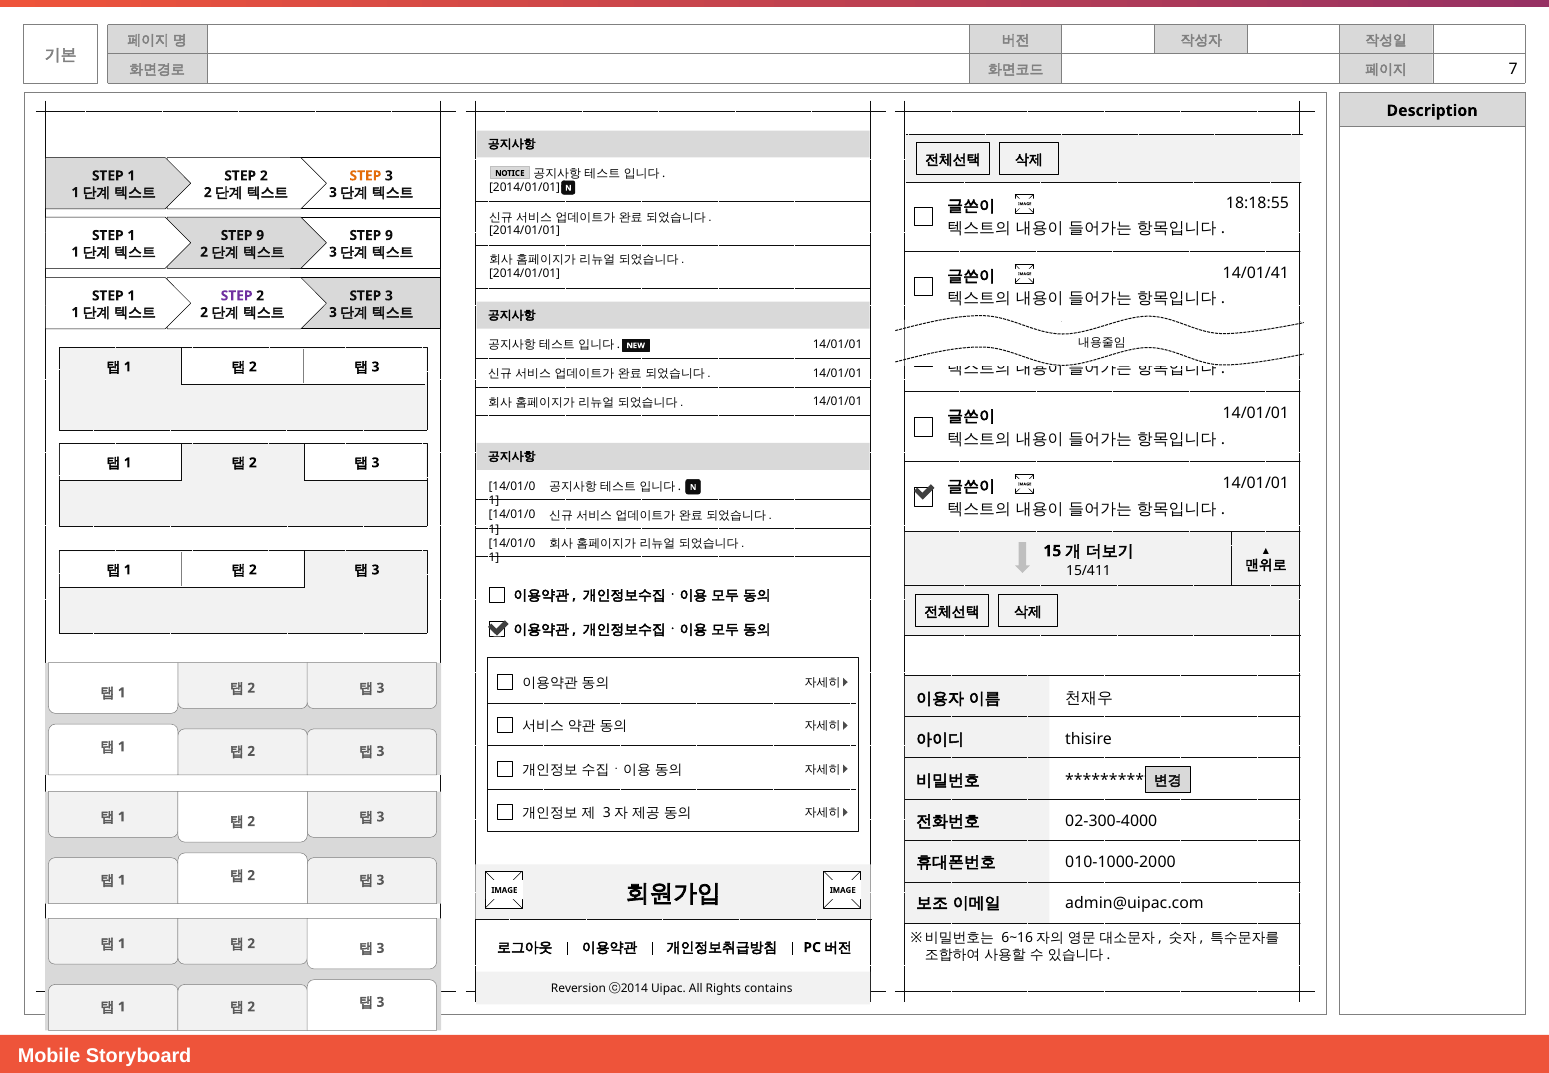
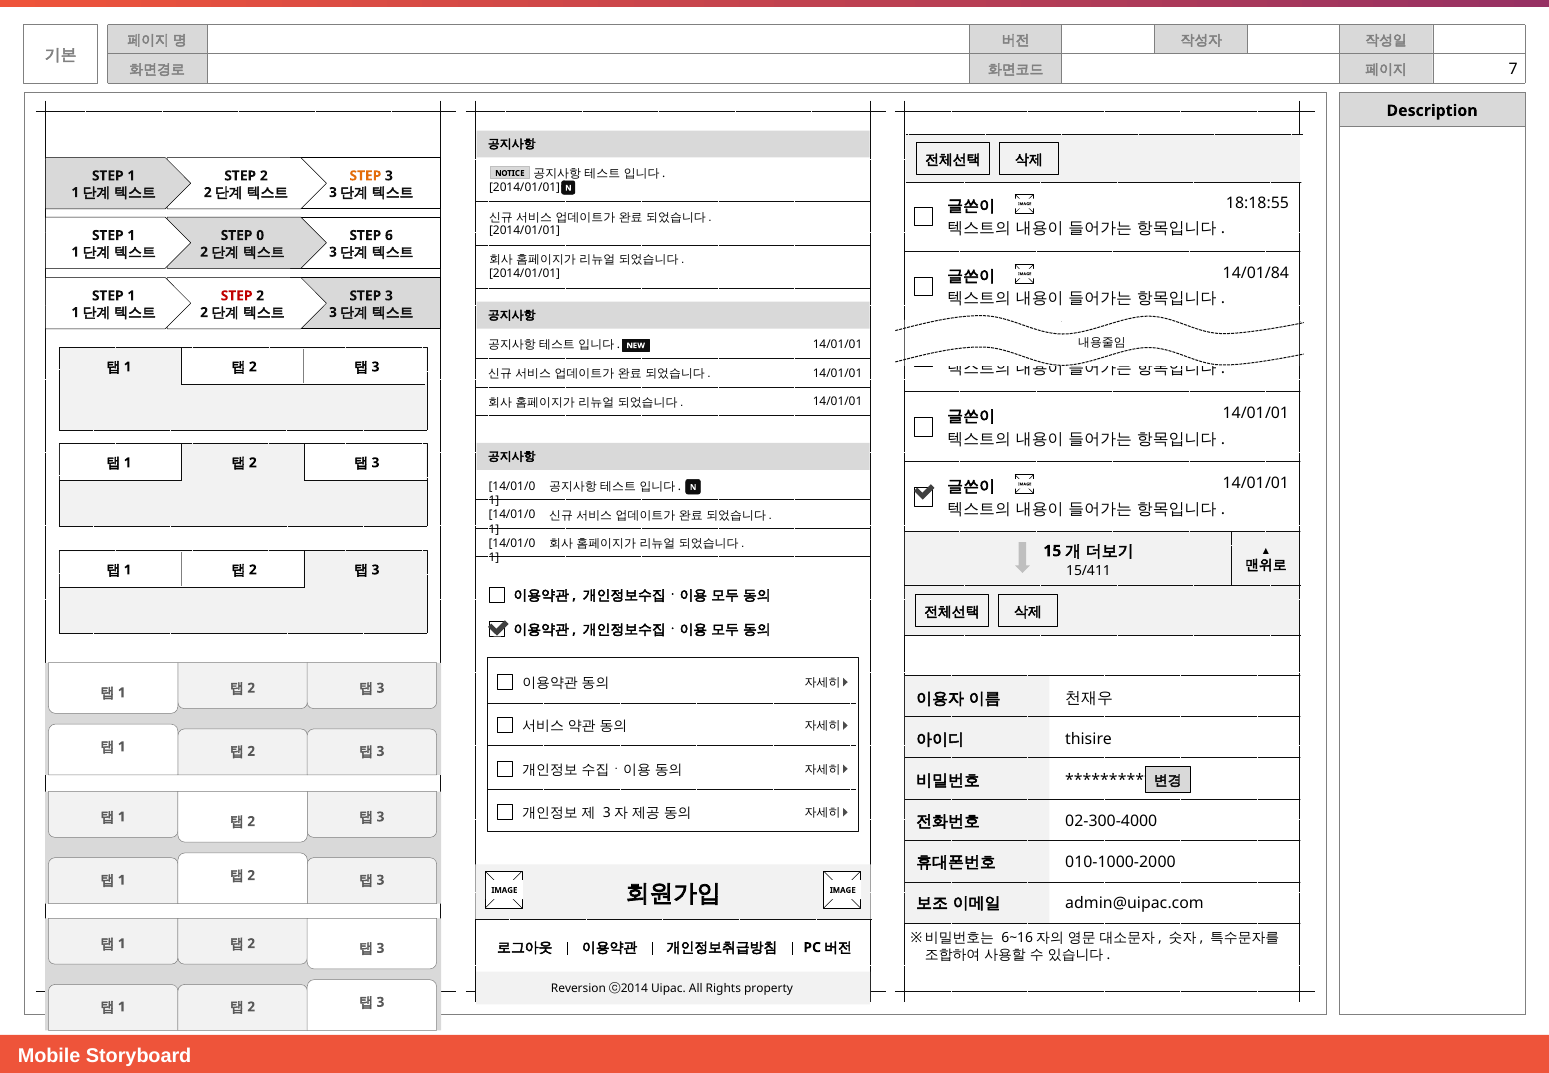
9 at (260, 235): 9 -> 0
9 at (389, 235): 9 -> 6
14/01/41: 14/01/41 -> 14/01/84
STEP at (237, 296) colour: purple -> red
contains: contains -> property
